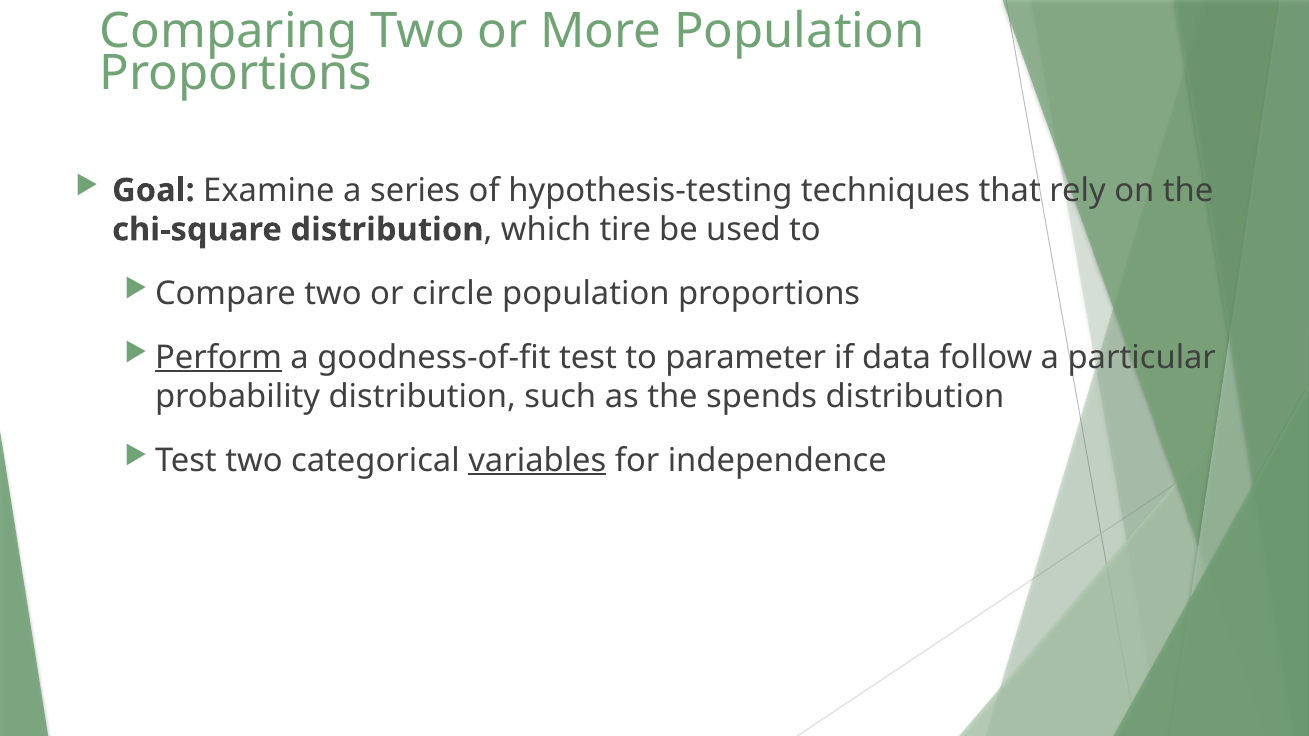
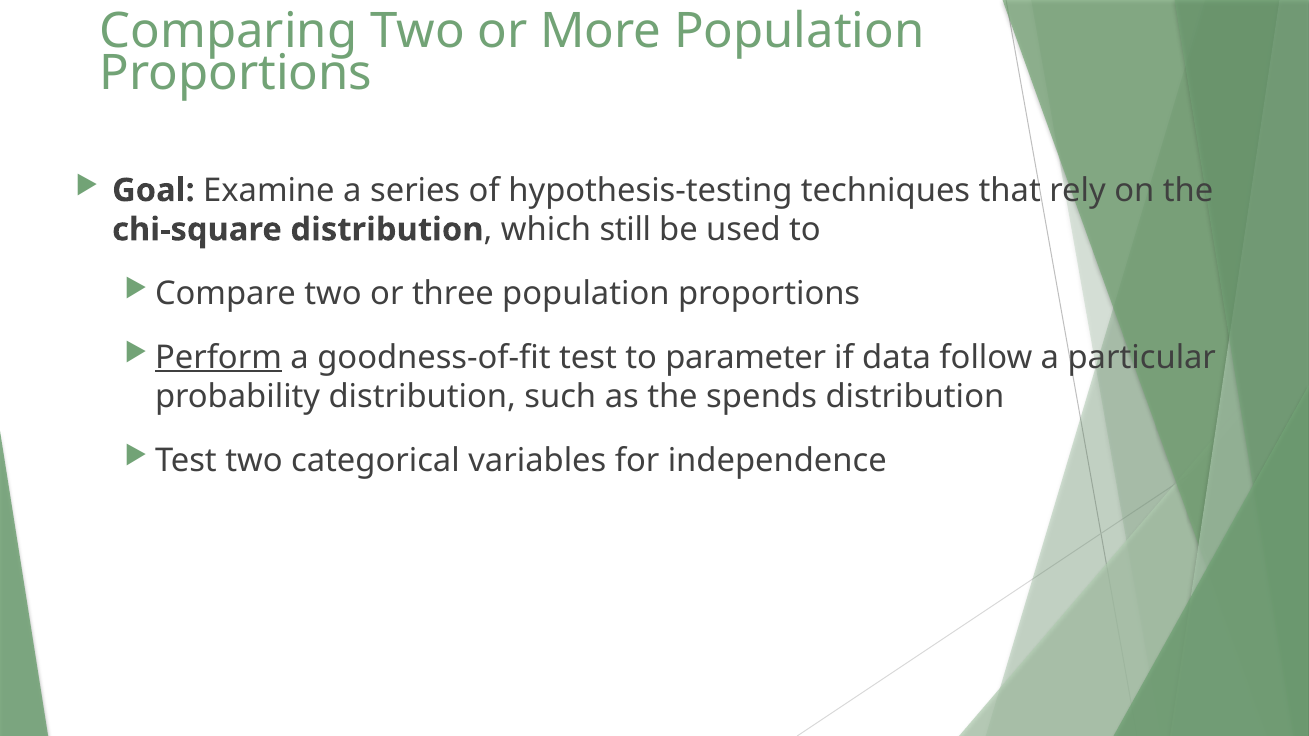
tire: tire -> still
circle: circle -> three
variables underline: present -> none
